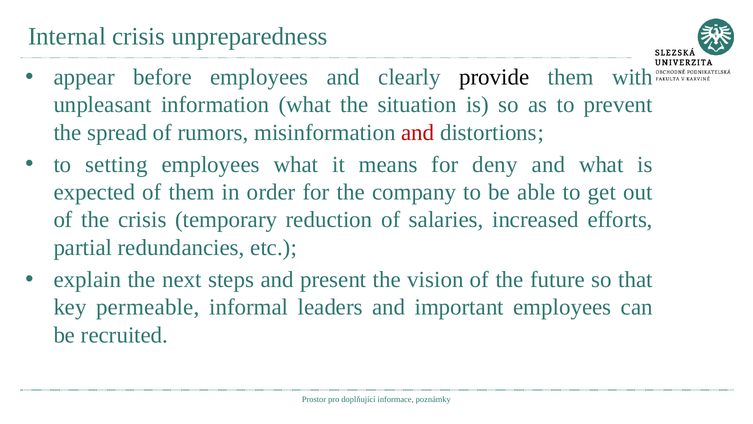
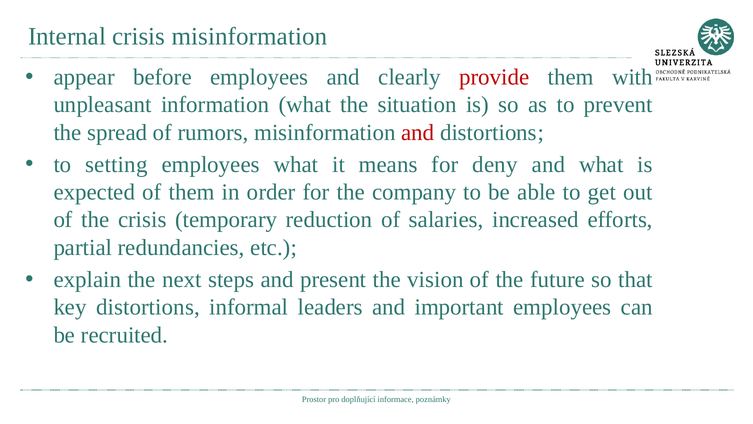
crisis unpreparedness: unpreparedness -> misinformation
provide colour: black -> red
key permeable: permeable -> distortions
